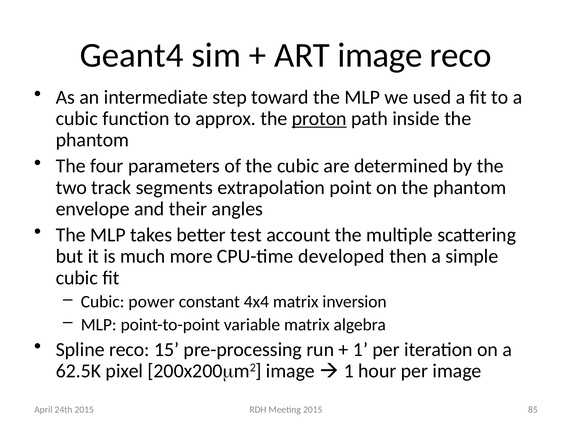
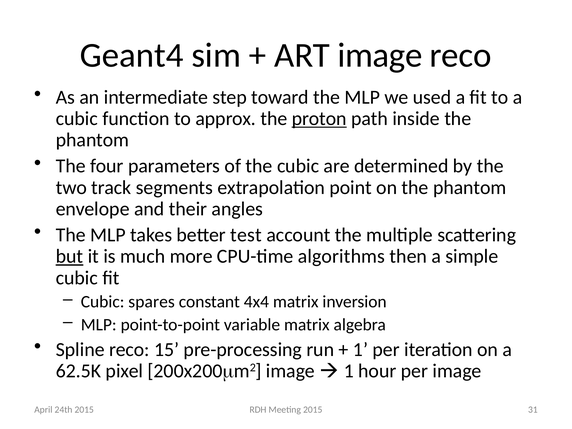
but underline: none -> present
developed: developed -> algorithms
power: power -> spares
85: 85 -> 31
